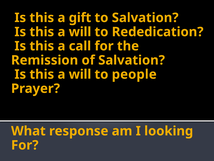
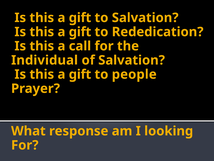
will at (80, 32): will -> gift
Remission: Remission -> Individual
will at (80, 74): will -> gift
